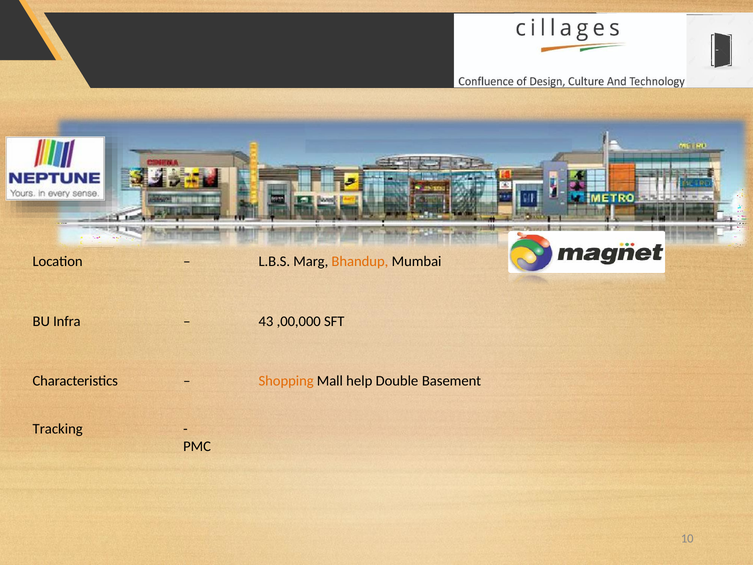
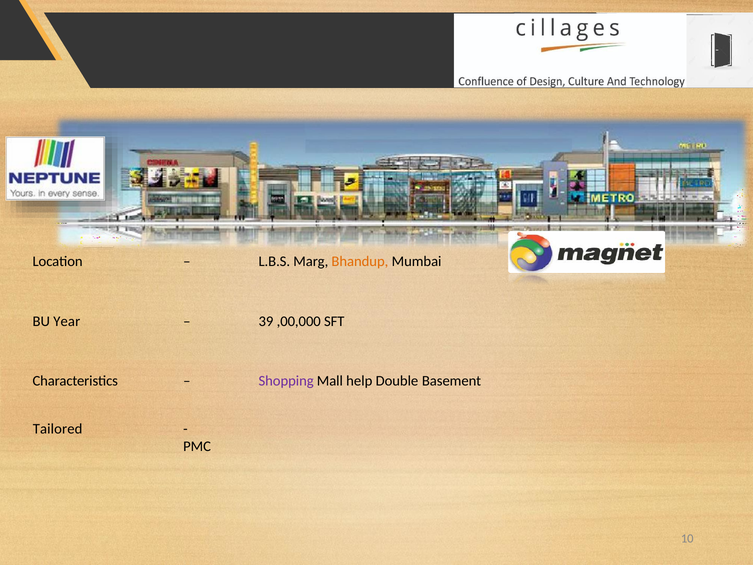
Infra: Infra -> Year
43: 43 -> 39
Shopping colour: orange -> purple
Tracking: Tracking -> Tailored
